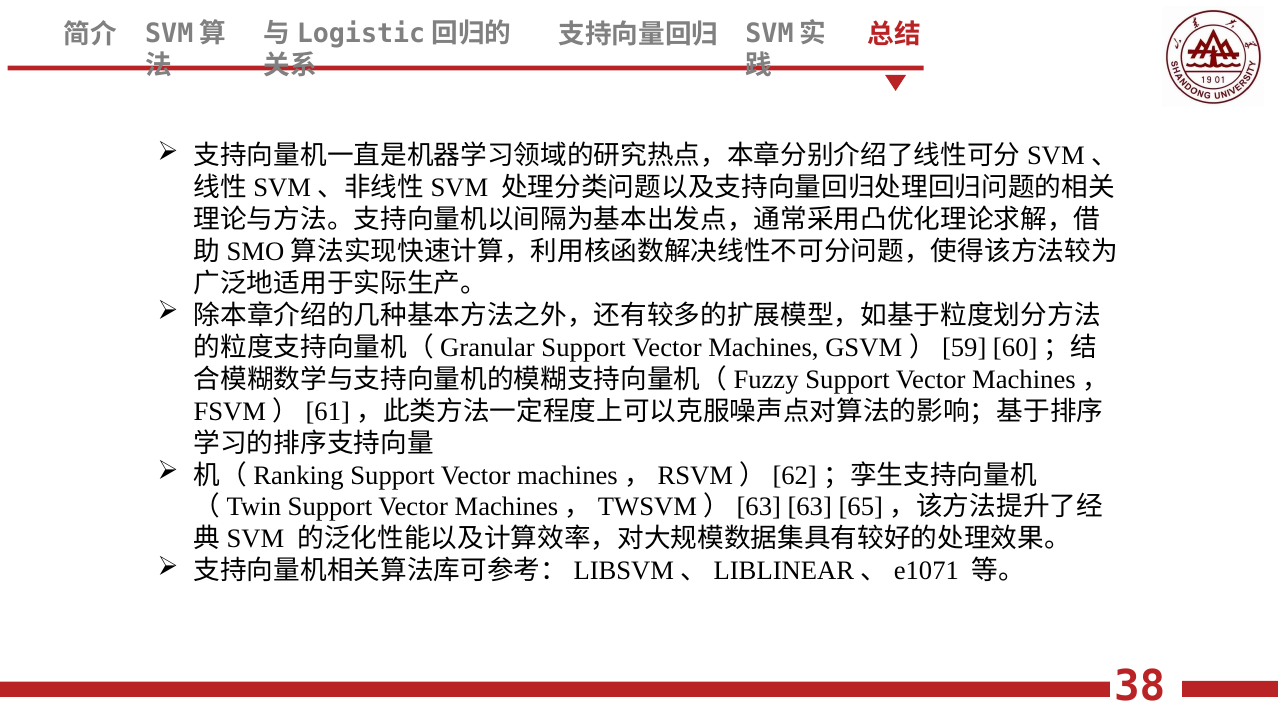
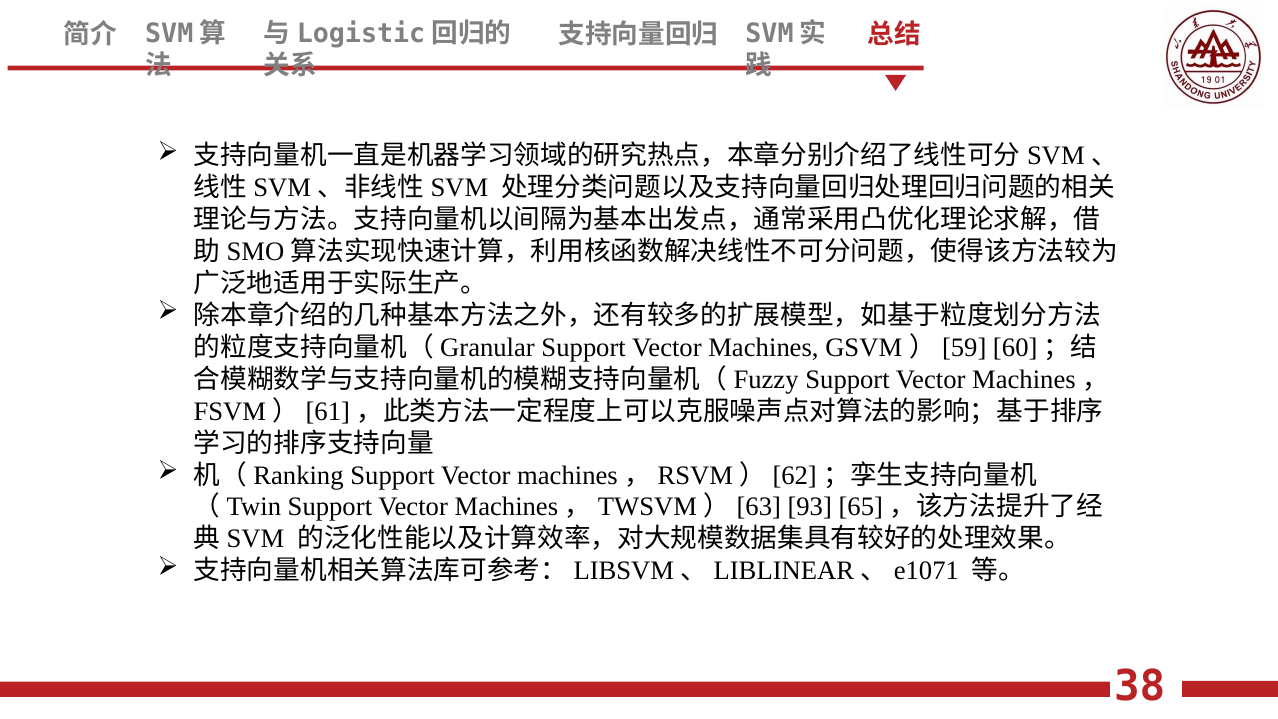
63: 63 -> 93
